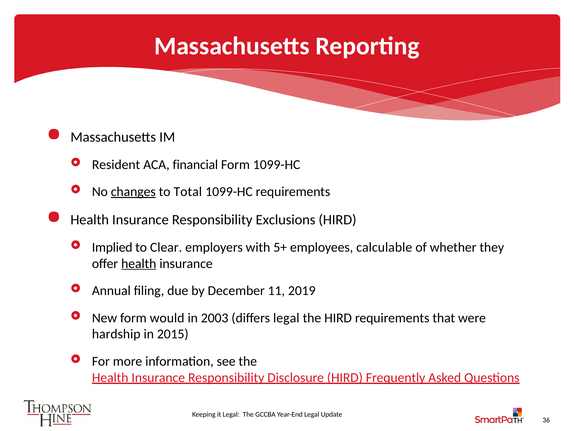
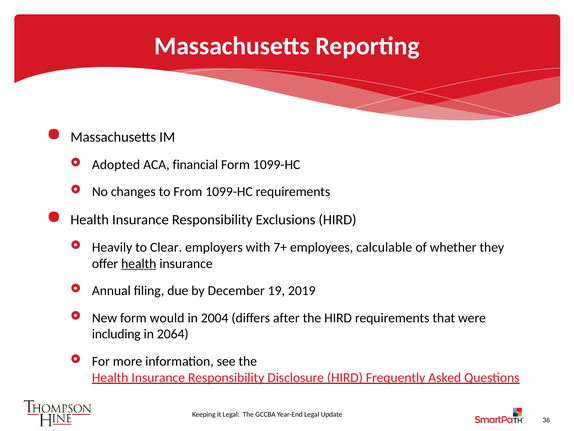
Resident: Resident -> Adopted
changes underline: present -> none
Total: Total -> From
Implied: Implied -> Heavily
5+: 5+ -> 7+
11: 11 -> 19
2003: 2003 -> 2004
differs legal: legal -> after
hardship: hardship -> including
2015: 2015 -> 2064
